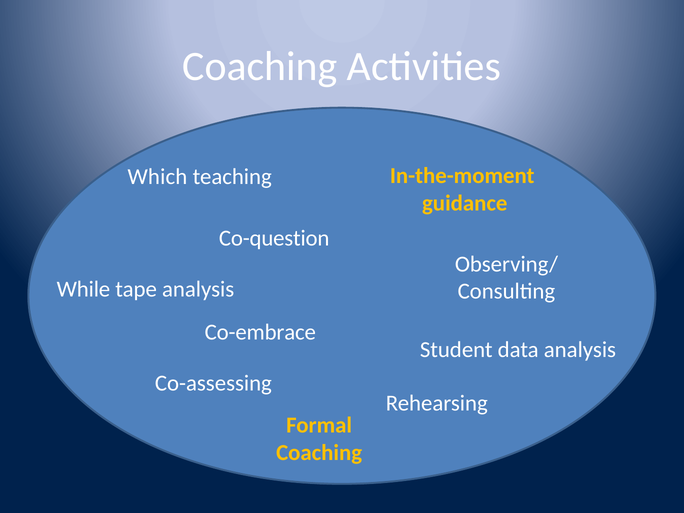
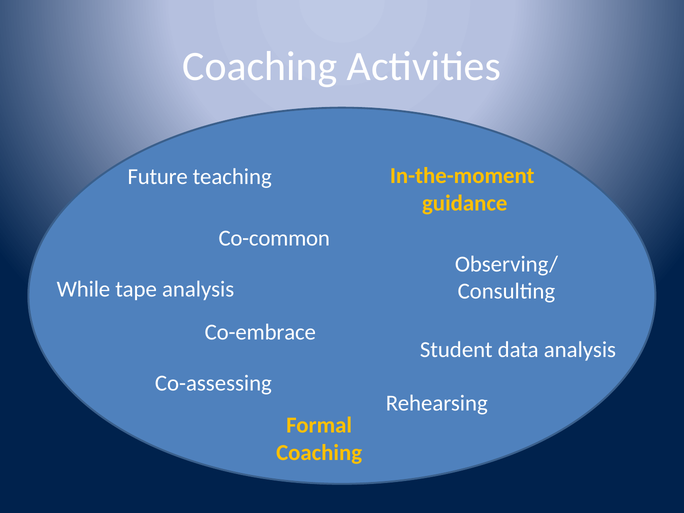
Which: Which -> Future
Co-question: Co-question -> Co-common
